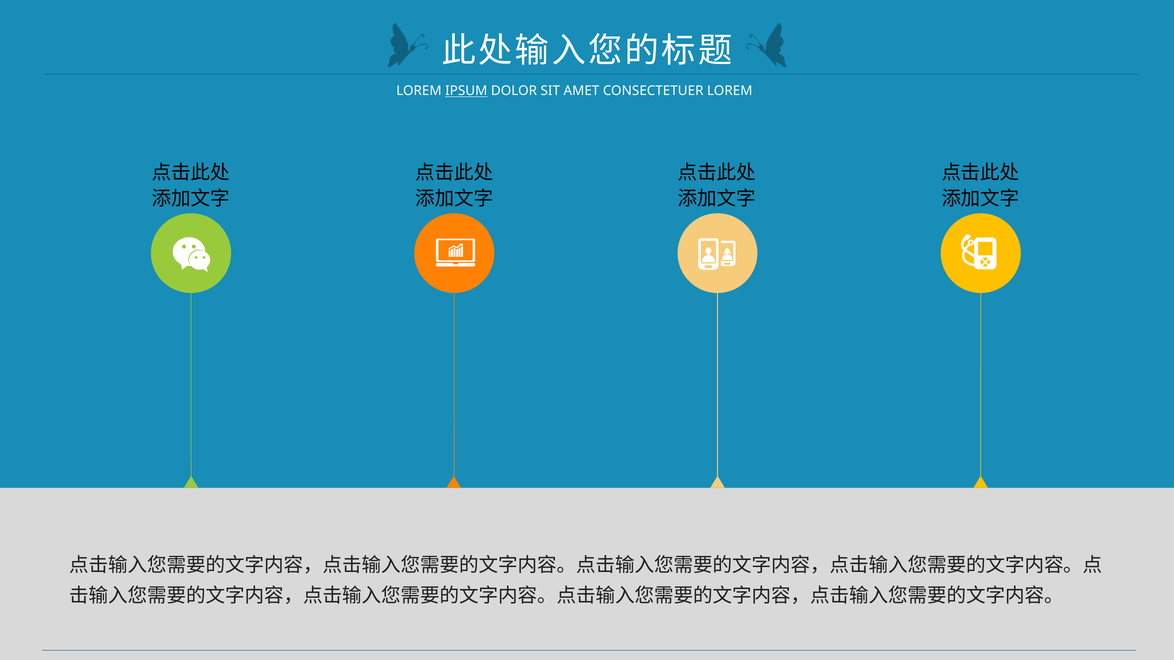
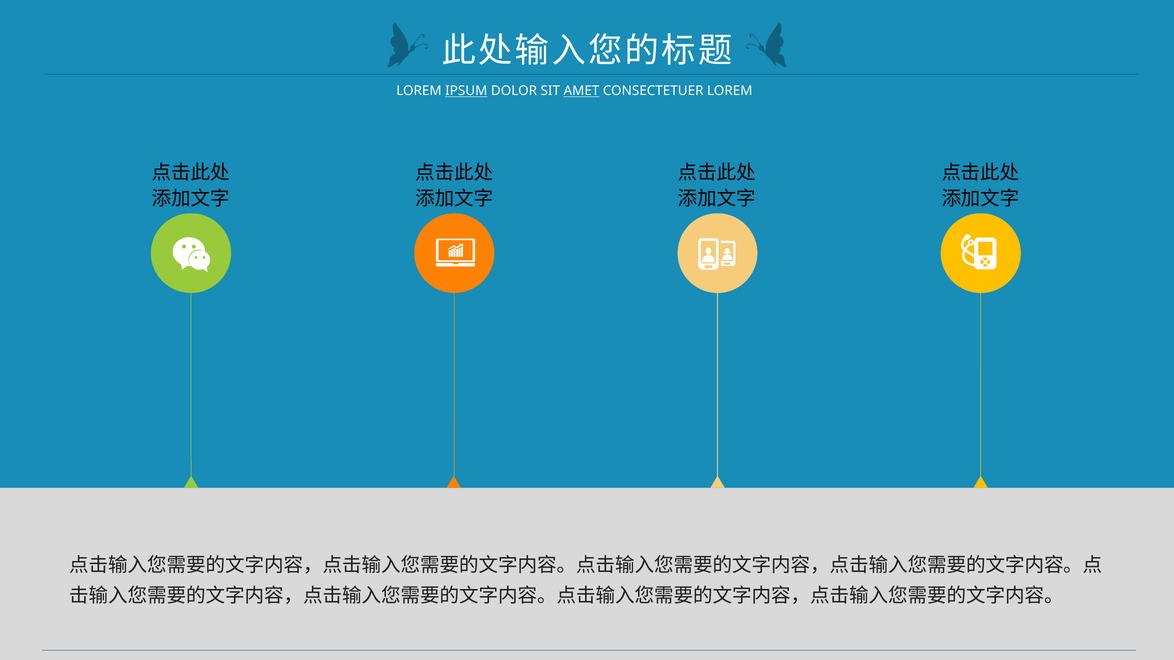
AMET underline: none -> present
